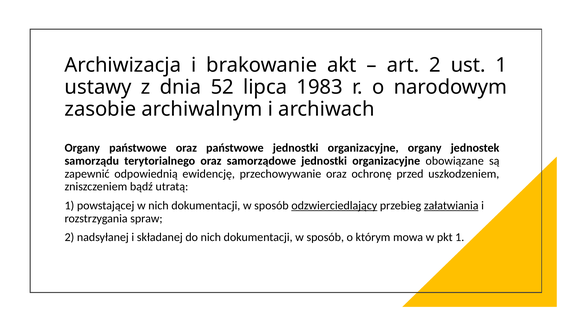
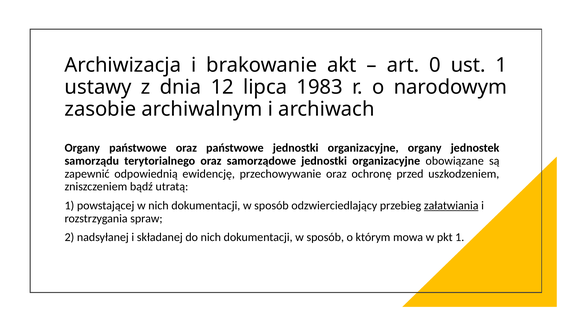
art 2: 2 -> 0
52: 52 -> 12
odzwierciedlający underline: present -> none
